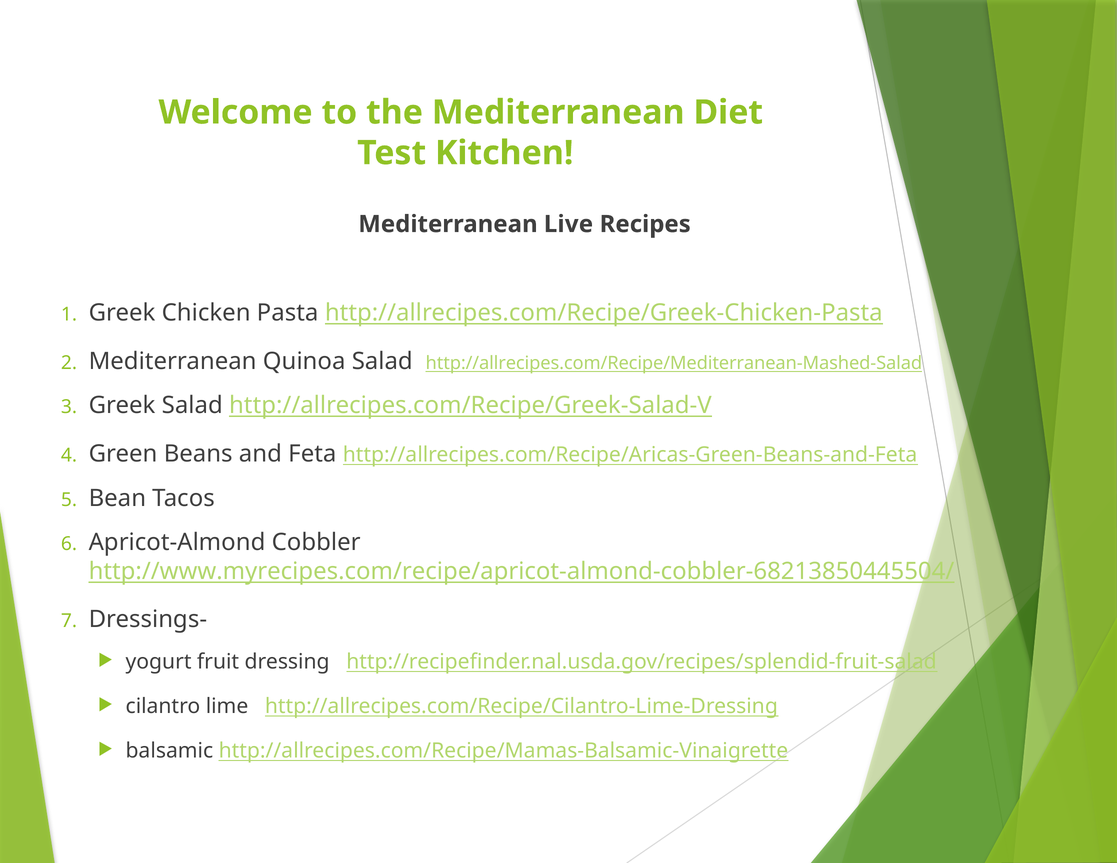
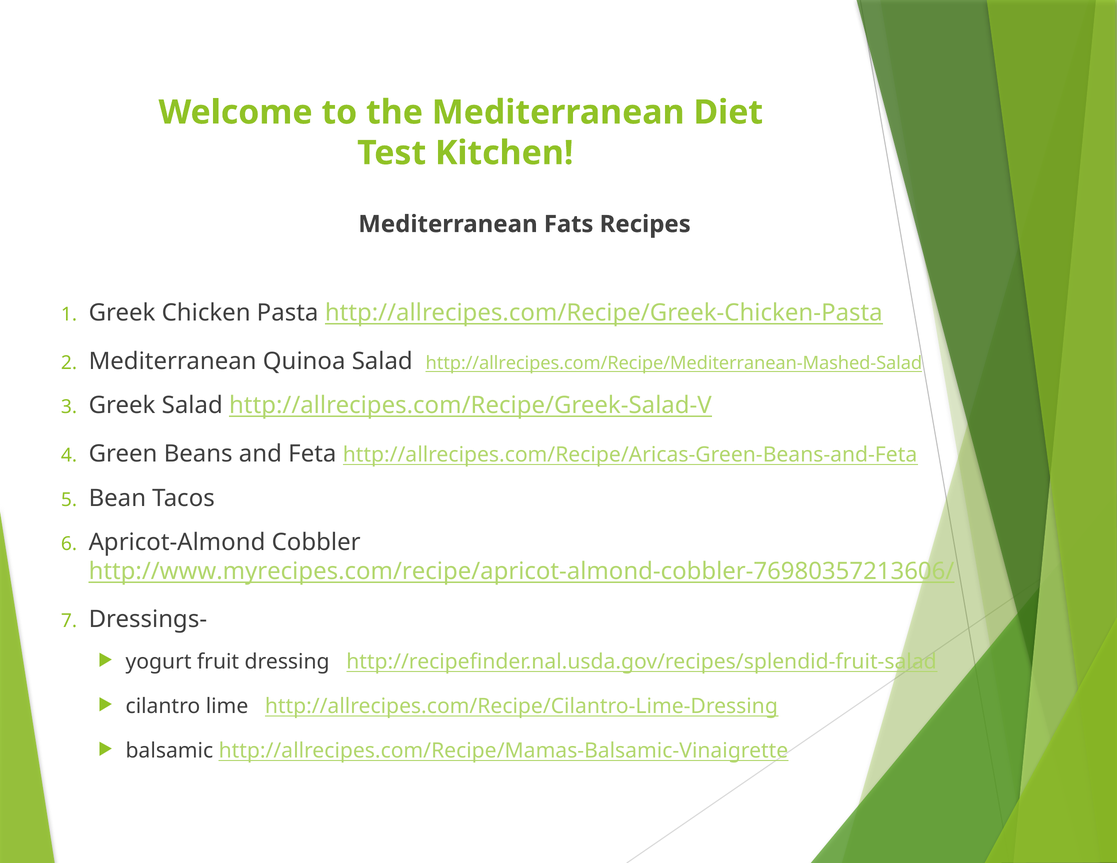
Live: Live -> Fats
http://www.myrecipes.com/recipe/apricot-almond-cobbler-68213850445504/: http://www.myrecipes.com/recipe/apricot-almond-cobbler-68213850445504/ -> http://www.myrecipes.com/recipe/apricot-almond-cobbler-76980357213606/
